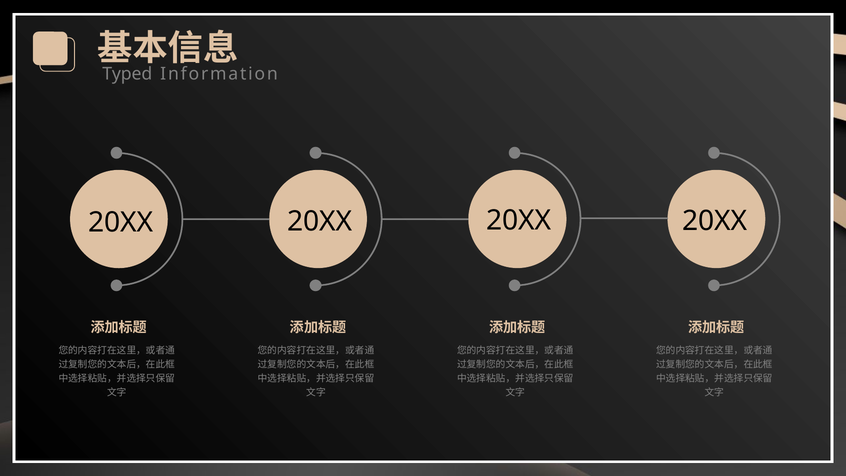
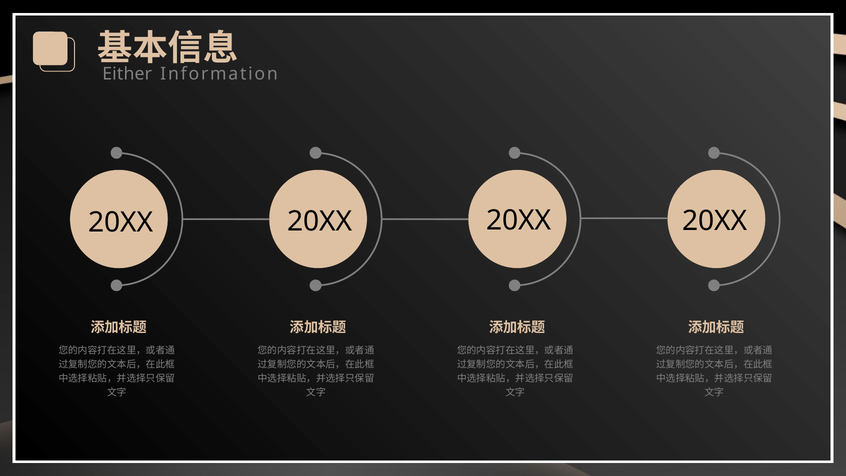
Typed: Typed -> Either
